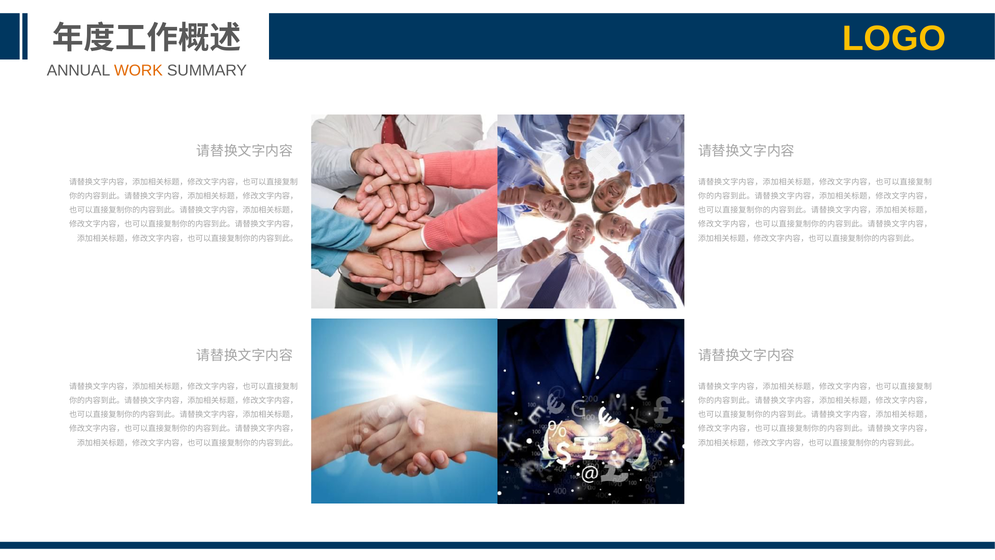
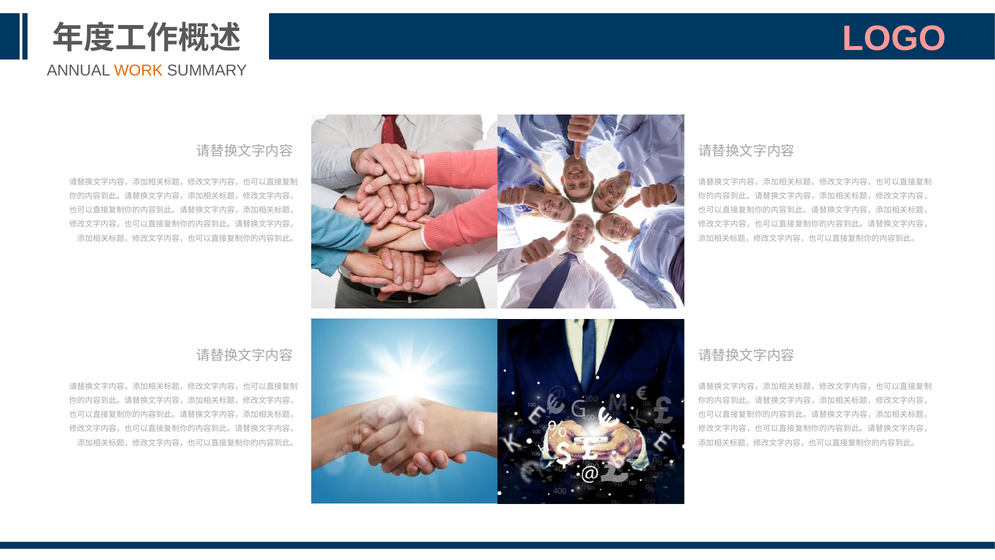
LOGO colour: yellow -> pink
